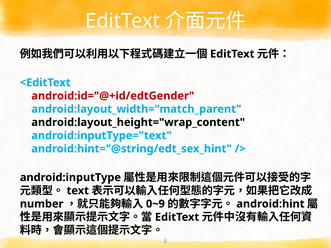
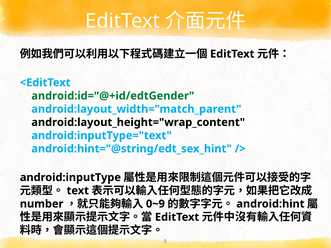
android:id="@+id/edtGender colour: red -> green
